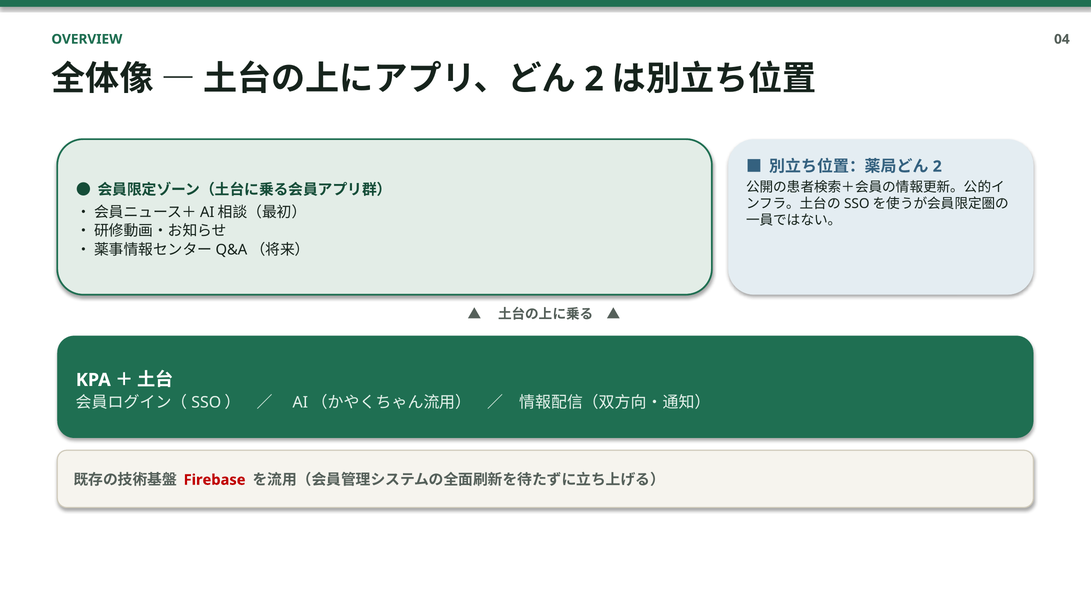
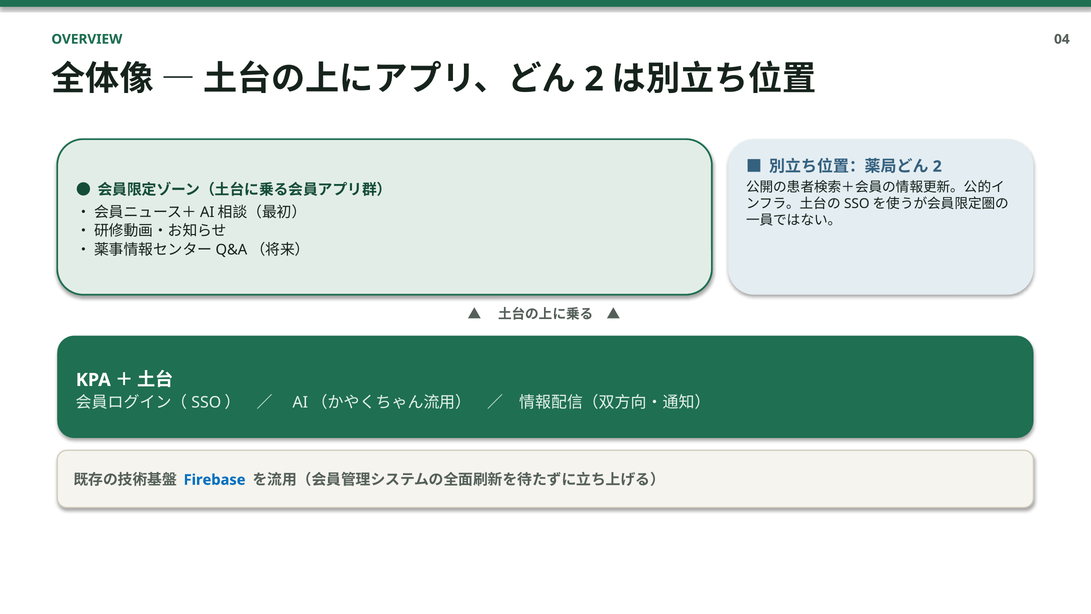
Firebase colour: red -> blue
